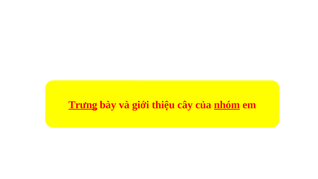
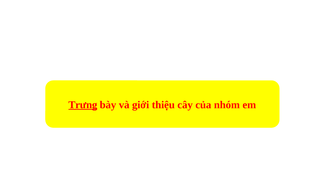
nhóm underline: present -> none
